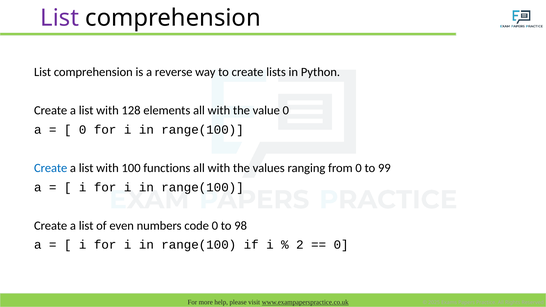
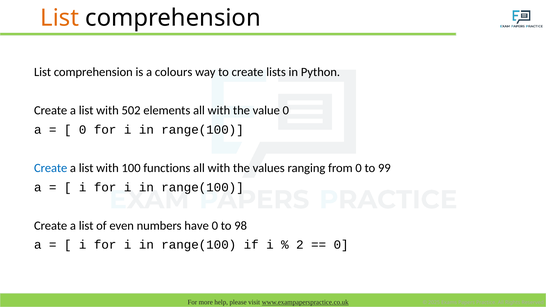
List at (60, 18) colour: purple -> orange
reverse: reverse -> colours
128: 128 -> 502
code: code -> have
